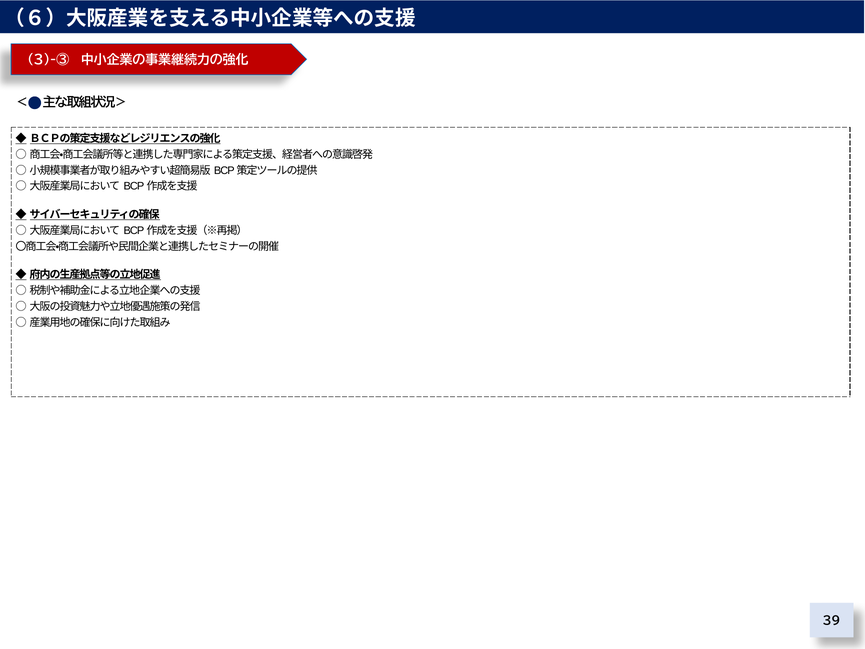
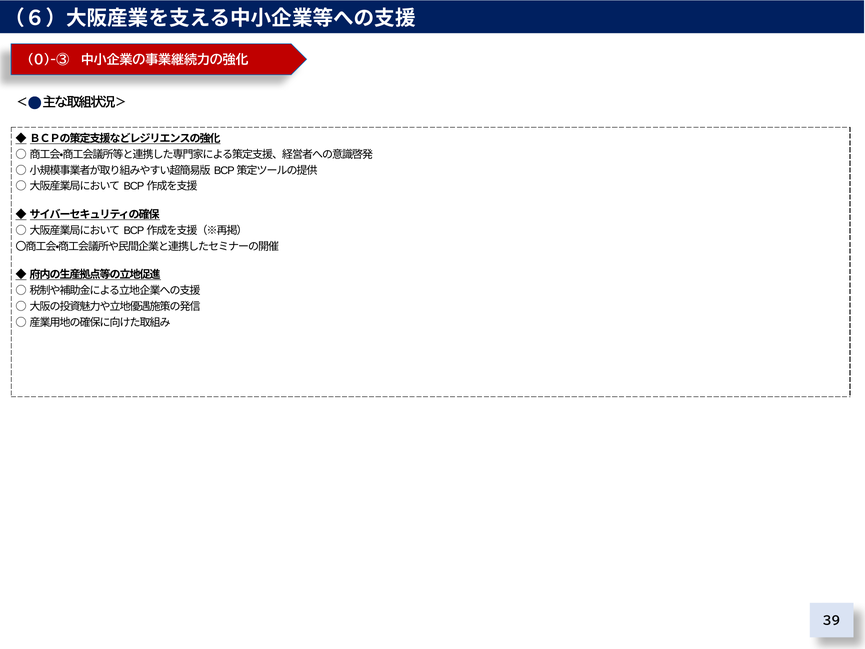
3)-③: 3)-③ -> 0)-③
